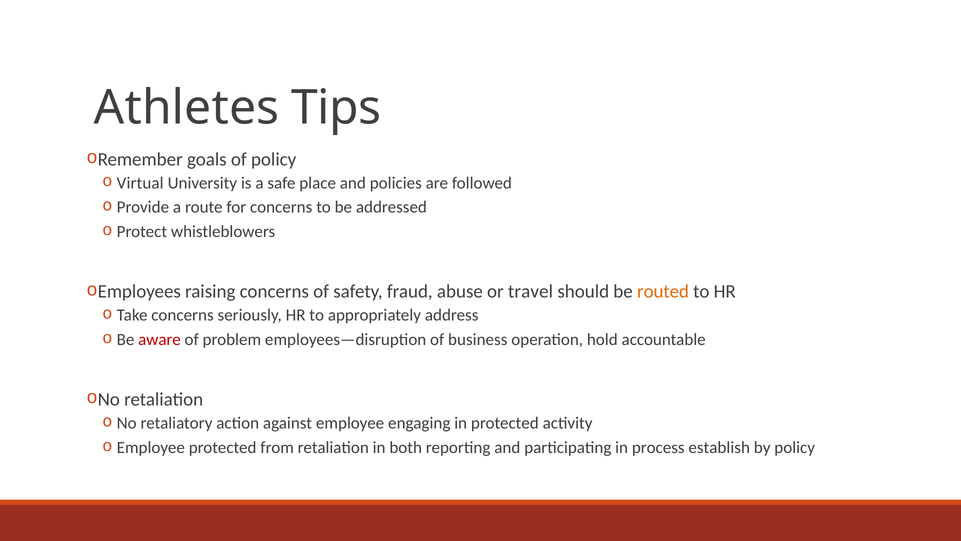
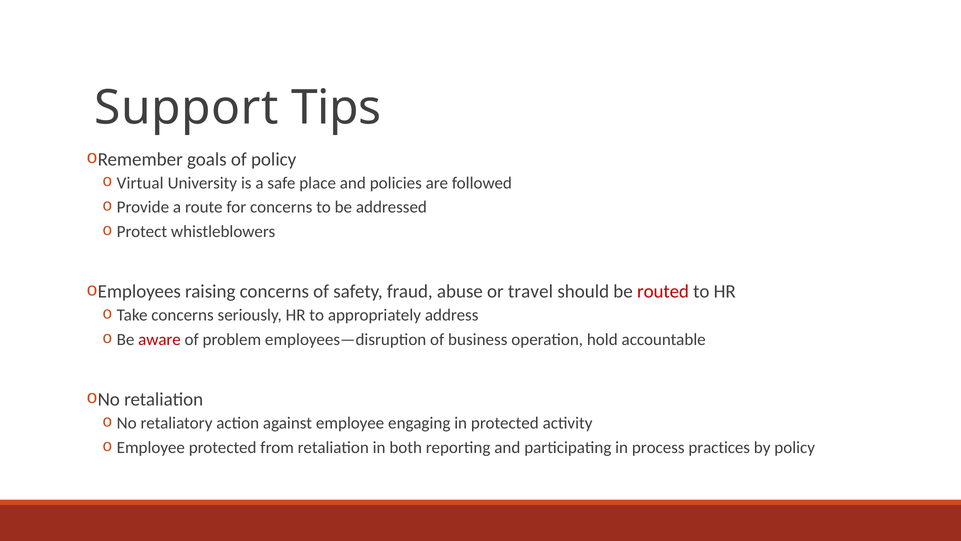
Athletes: Athletes -> Support
routed colour: orange -> red
establish: establish -> practices
